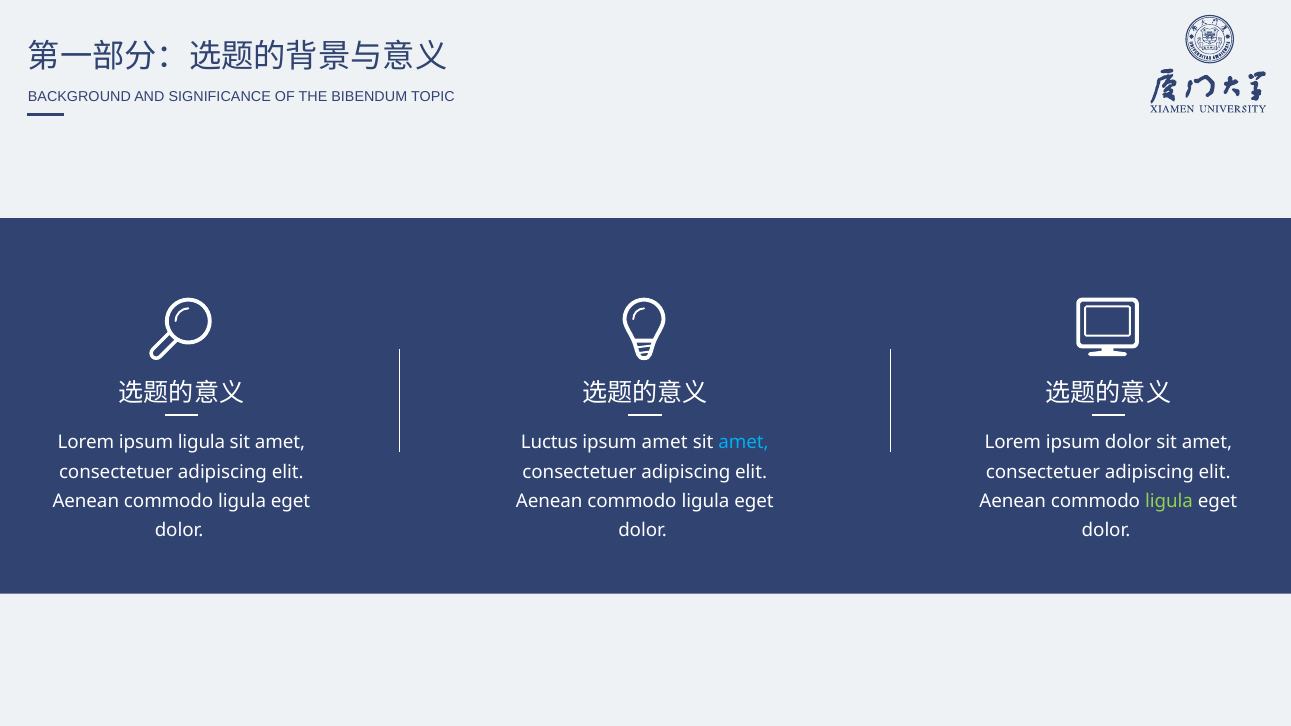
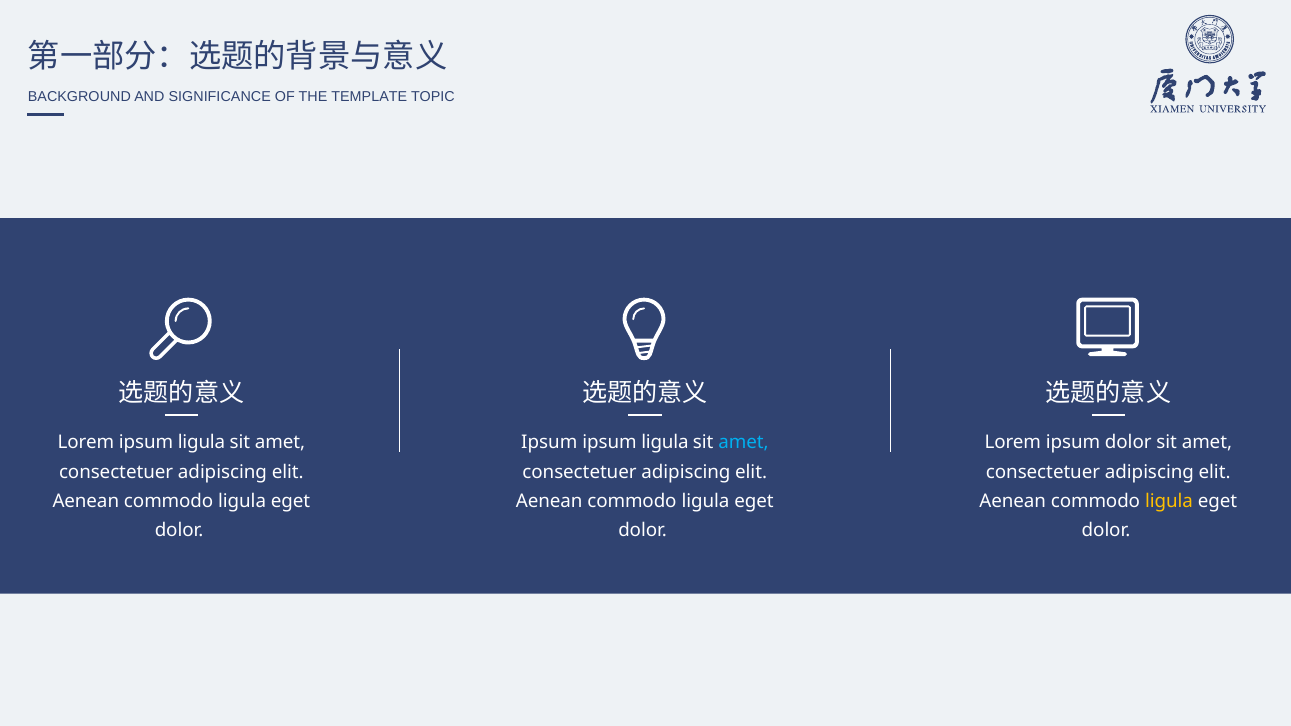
BIBENDUM: BIBENDUM -> TEMPLATE
Luctus at (549, 443): Luctus -> Ipsum
amet at (665, 443): amet -> ligula
ligula at (1169, 501) colour: light green -> yellow
